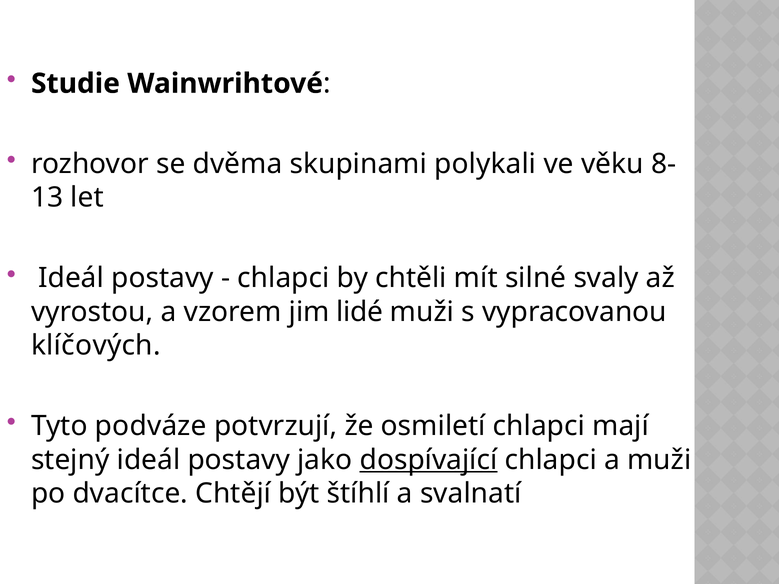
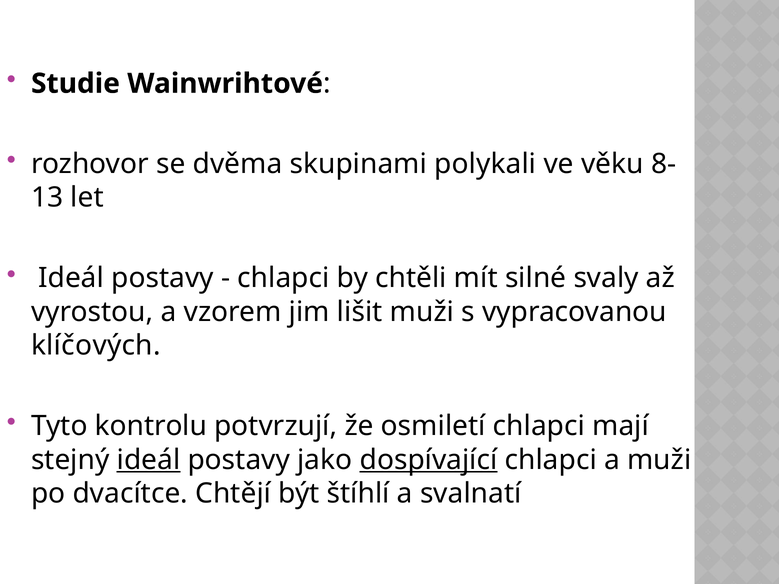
lidé: lidé -> lišit
podváze: podváze -> kontrolu
ideál at (149, 460) underline: none -> present
